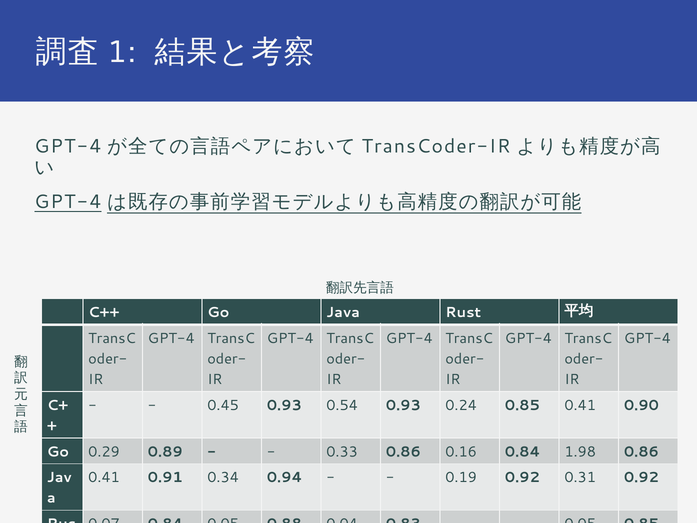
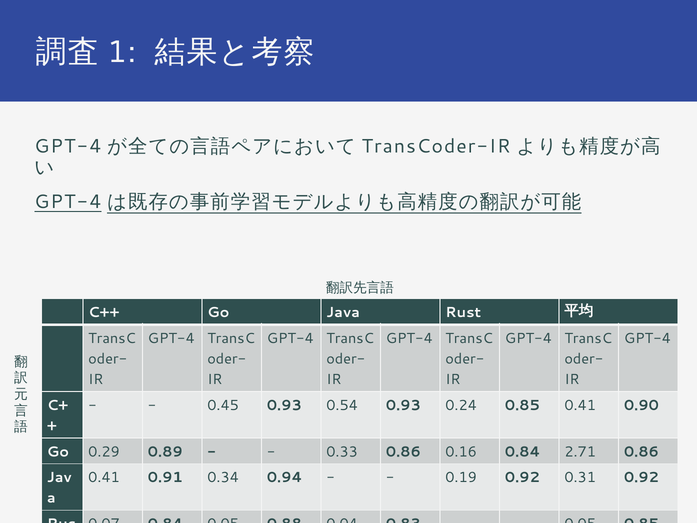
1.98: 1.98 -> 2.71
